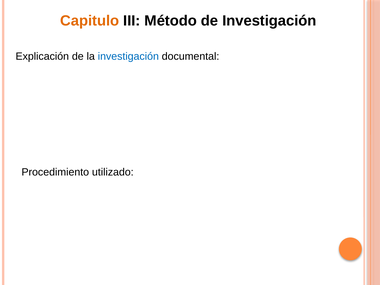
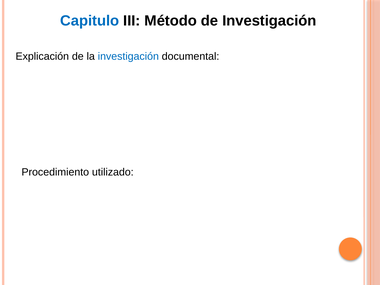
Capitulo colour: orange -> blue
